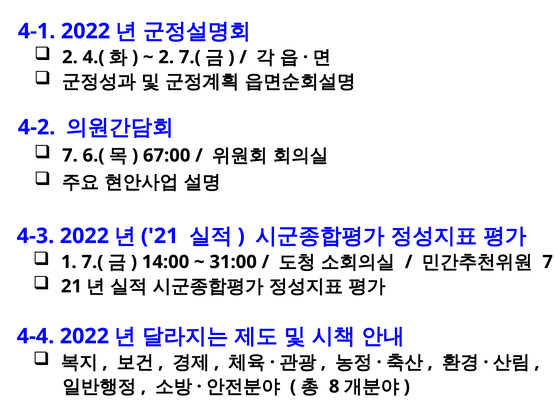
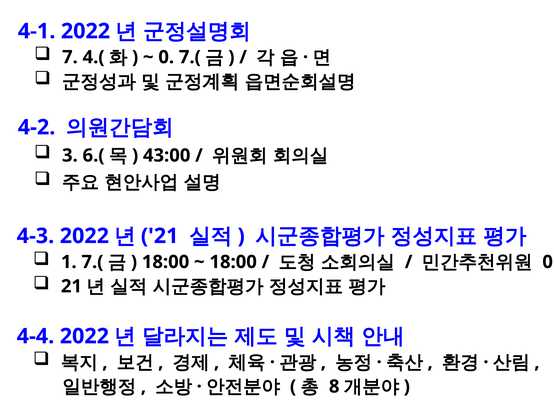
2 at (70, 57): 2 -> 7
2 at (166, 57): 2 -> 0
7 at (70, 156): 7 -> 3
67:00: 67:00 -> 43:00
14:00 at (166, 262): 14:00 -> 18:00
31:00 at (233, 262): 31:00 -> 18:00
7 at (548, 262): 7 -> 0
